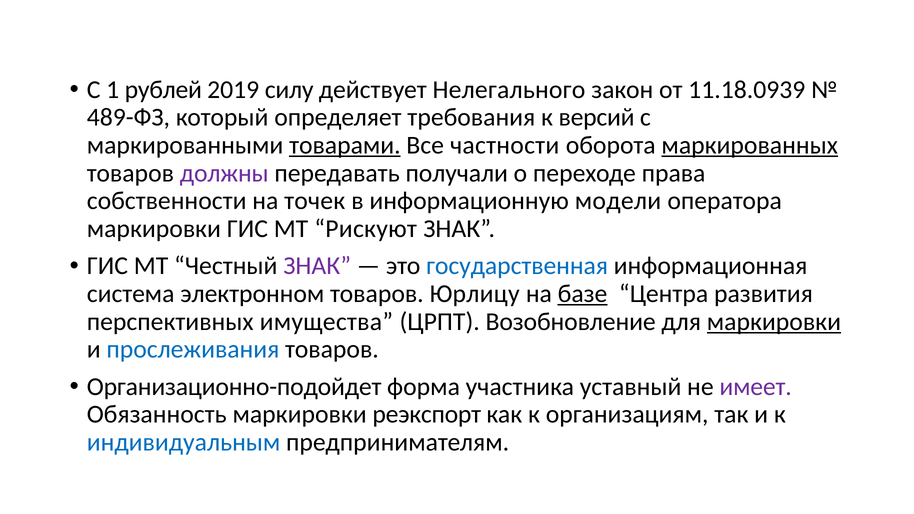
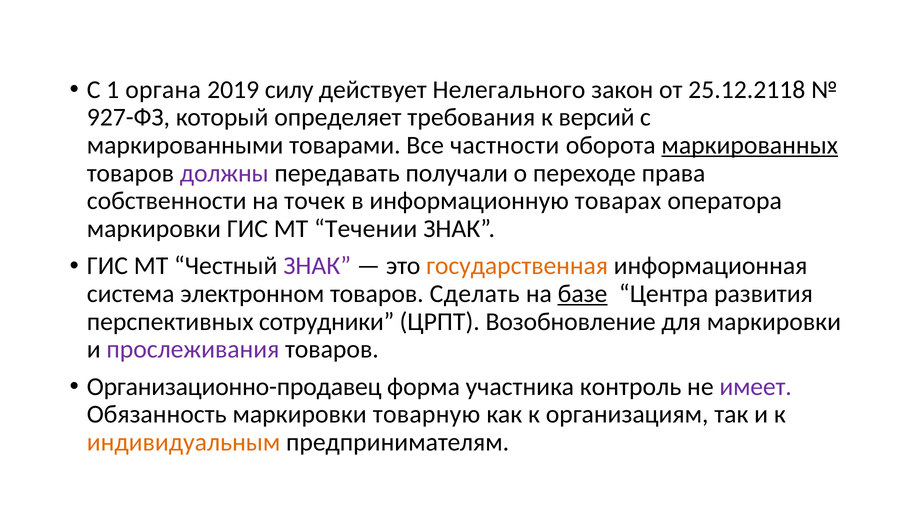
рублей: рублей -> органа
11.18.0939: 11.18.0939 -> 25.12.2118
489-ФЗ: 489-ФЗ -> 927-ФЗ
товарами underline: present -> none
модели: модели -> товарах
Рискуют: Рискуют -> Течении
государственная colour: blue -> orange
Юрлицу: Юрлицу -> Сделать
имущества: имущества -> сотрудники
маркировки at (774, 322) underline: present -> none
прослеживания colour: blue -> purple
Организационно-подойдет: Организационно-подойдет -> Организационно-продавец
уставный: уставный -> контроль
реэкспорт: реэкспорт -> товарную
индивидуальным colour: blue -> orange
